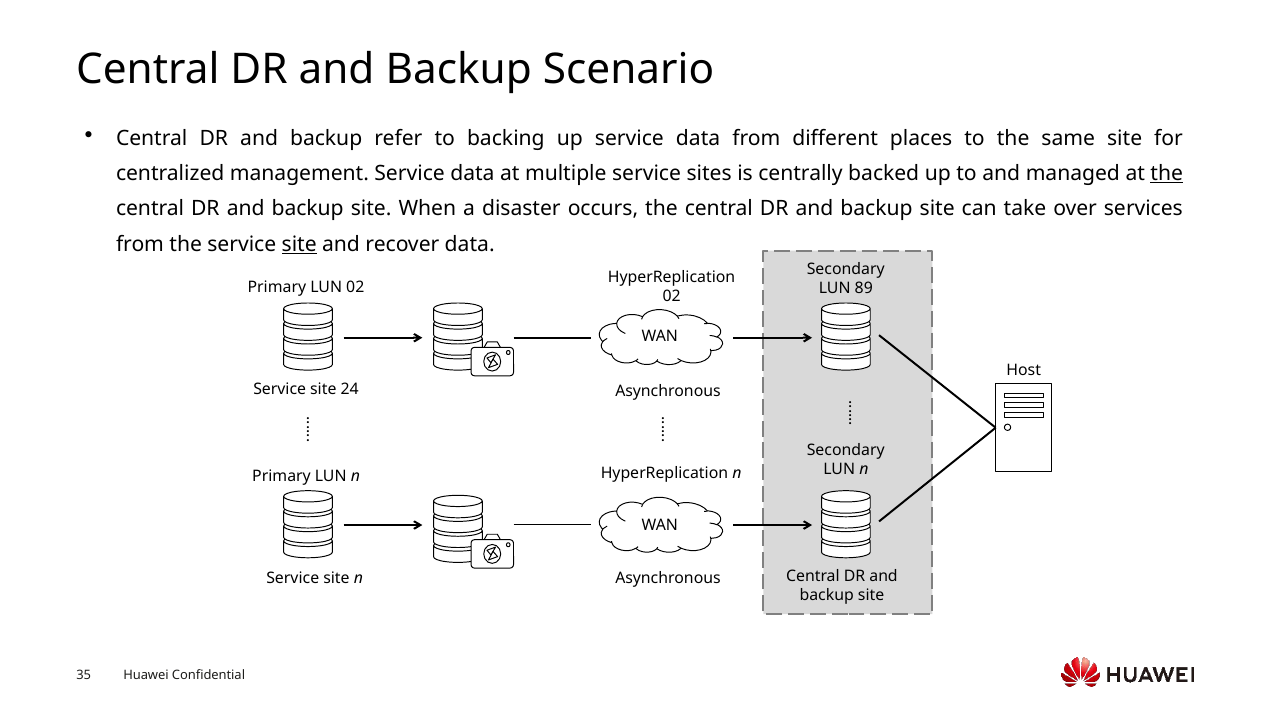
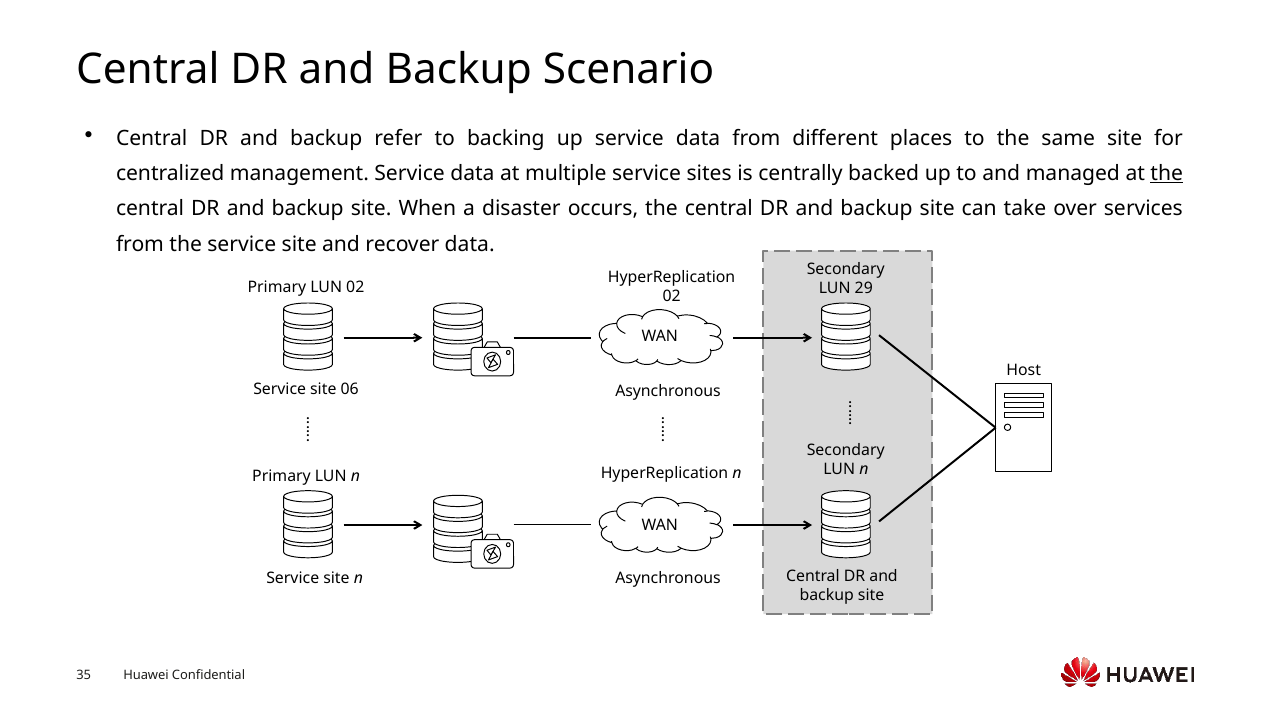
site at (299, 244) underline: present -> none
89: 89 -> 29
24: 24 -> 06
